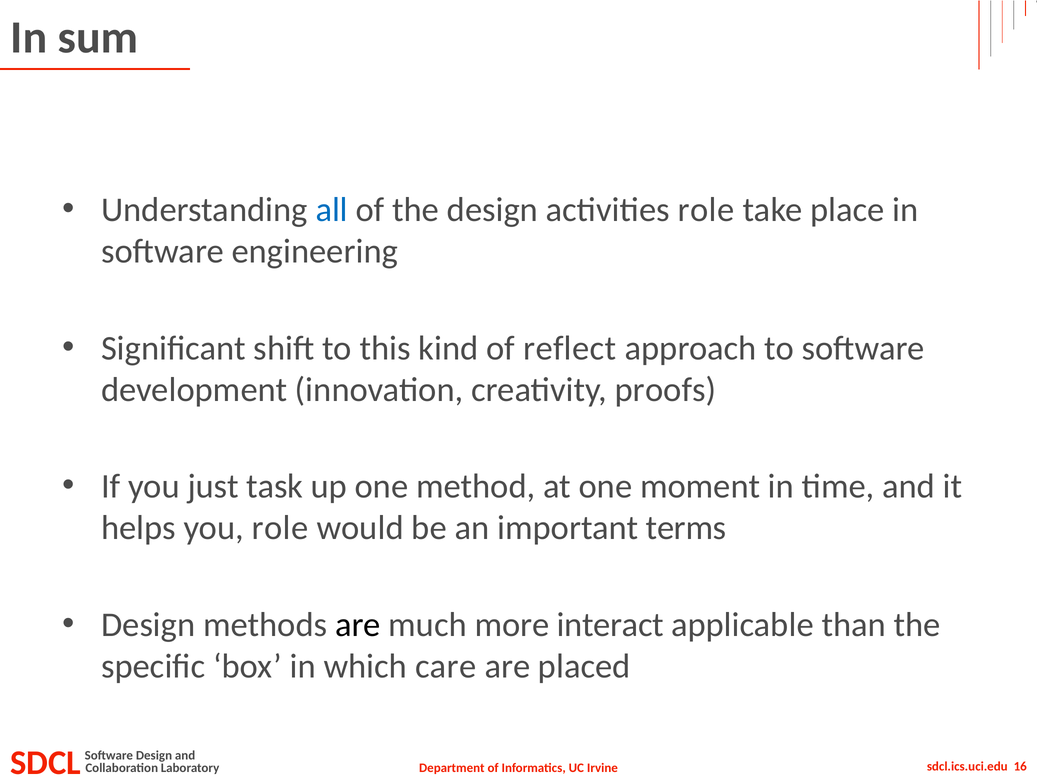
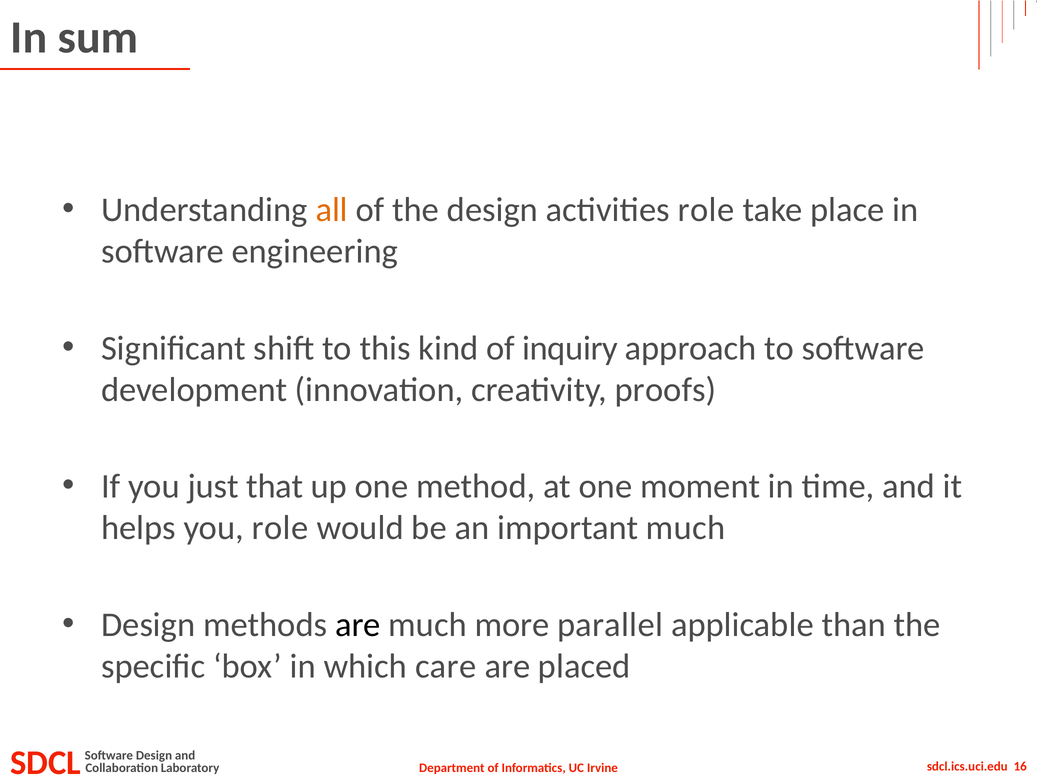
all colour: blue -> orange
reflect: reflect -> inquiry
task: task -> that
important terms: terms -> much
interact: interact -> parallel
